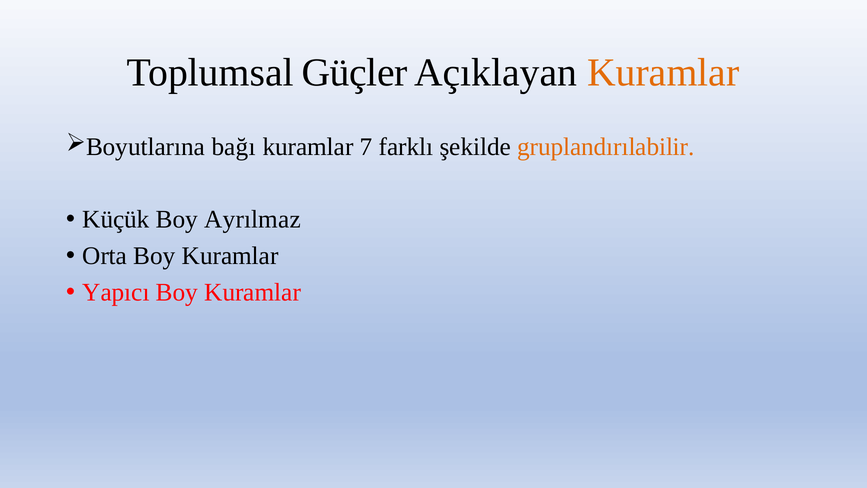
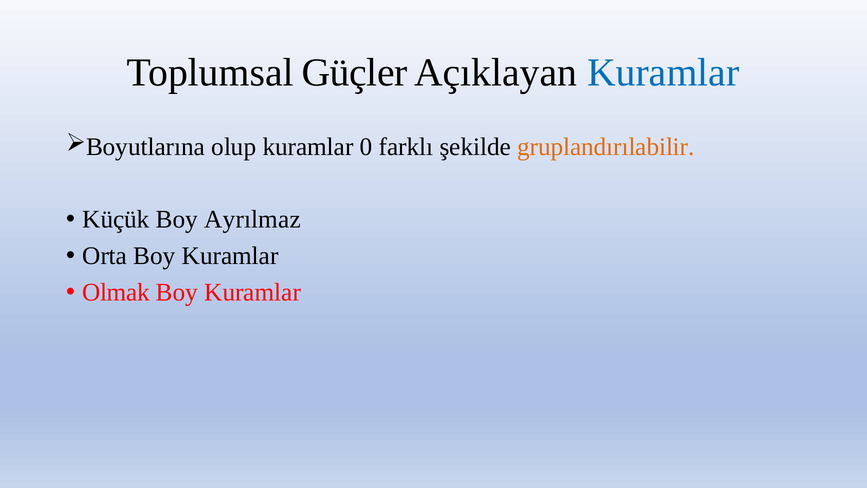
Kuramlar at (663, 73) colour: orange -> blue
bağı: bağı -> olup
7: 7 -> 0
Yapıcı: Yapıcı -> Olmak
